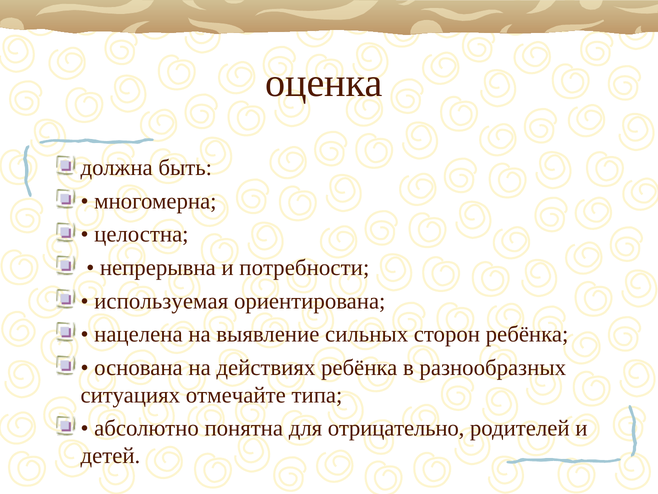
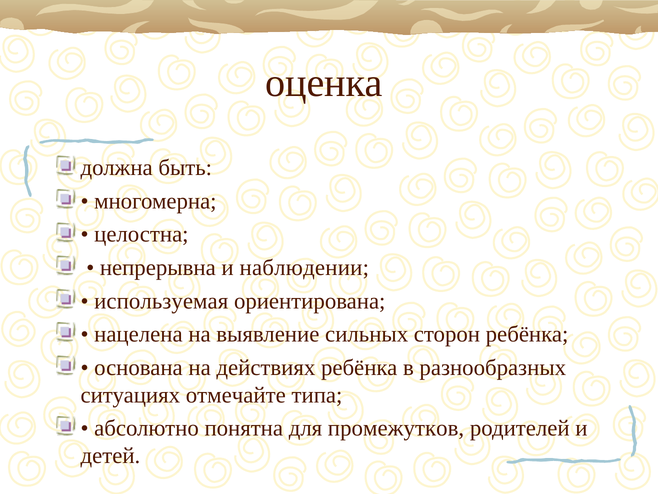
потребности: потребности -> наблюдении
отрицательно: отрицательно -> промежутков
